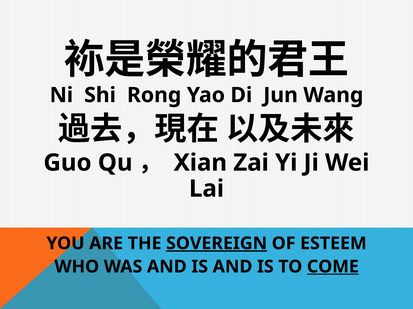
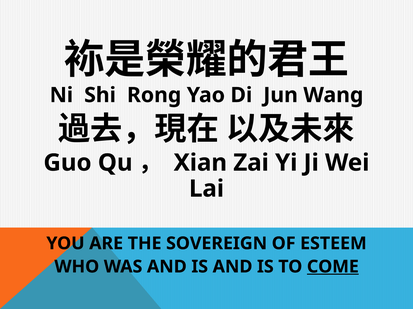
SOVEREIGN underline: present -> none
